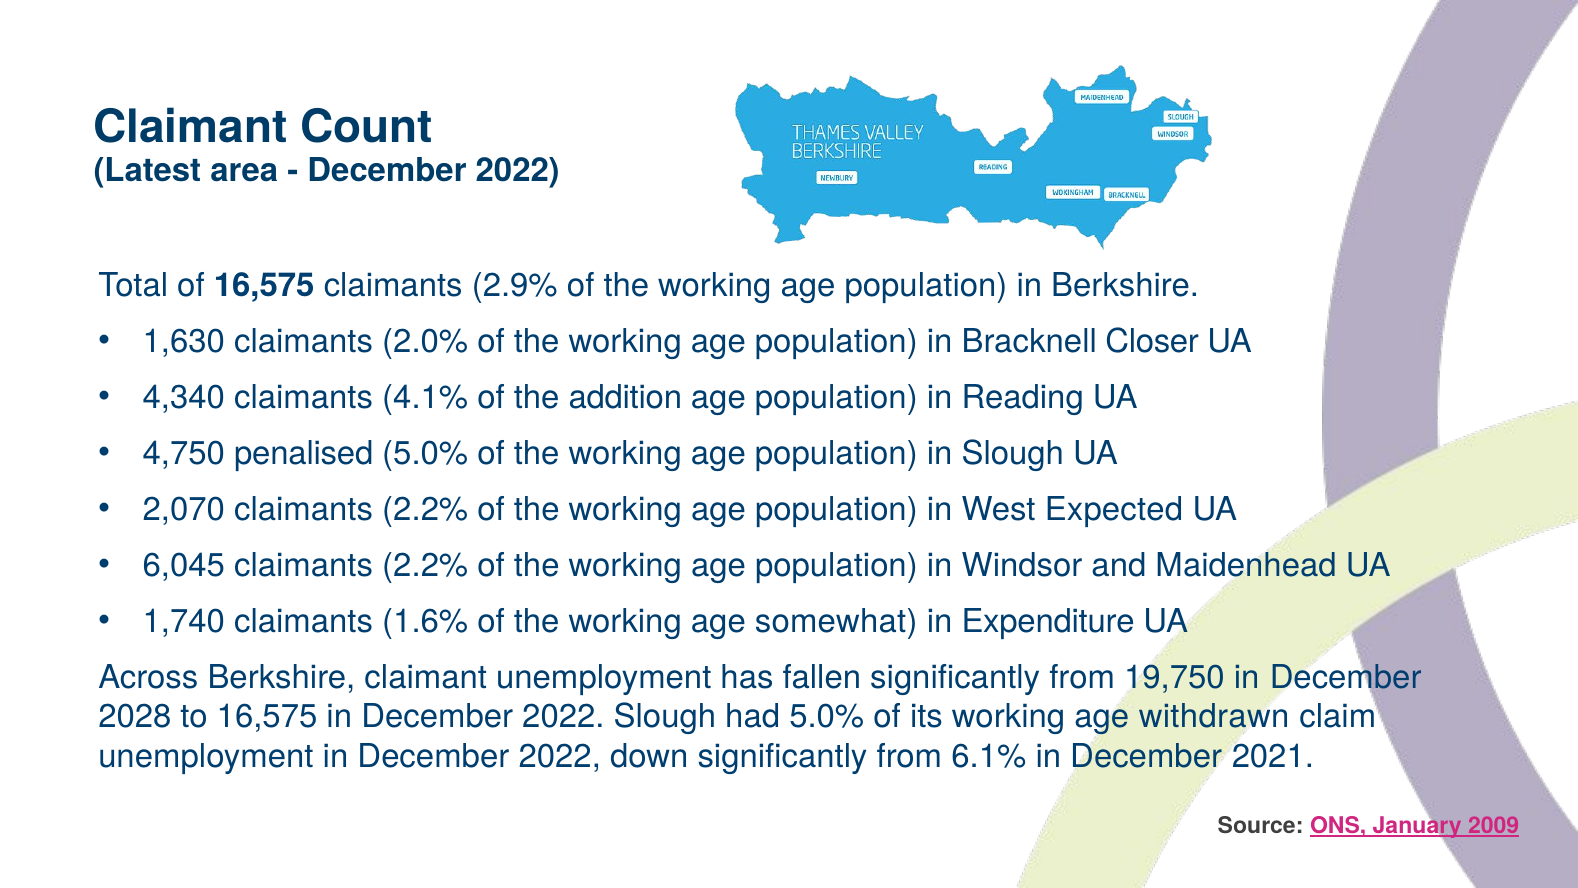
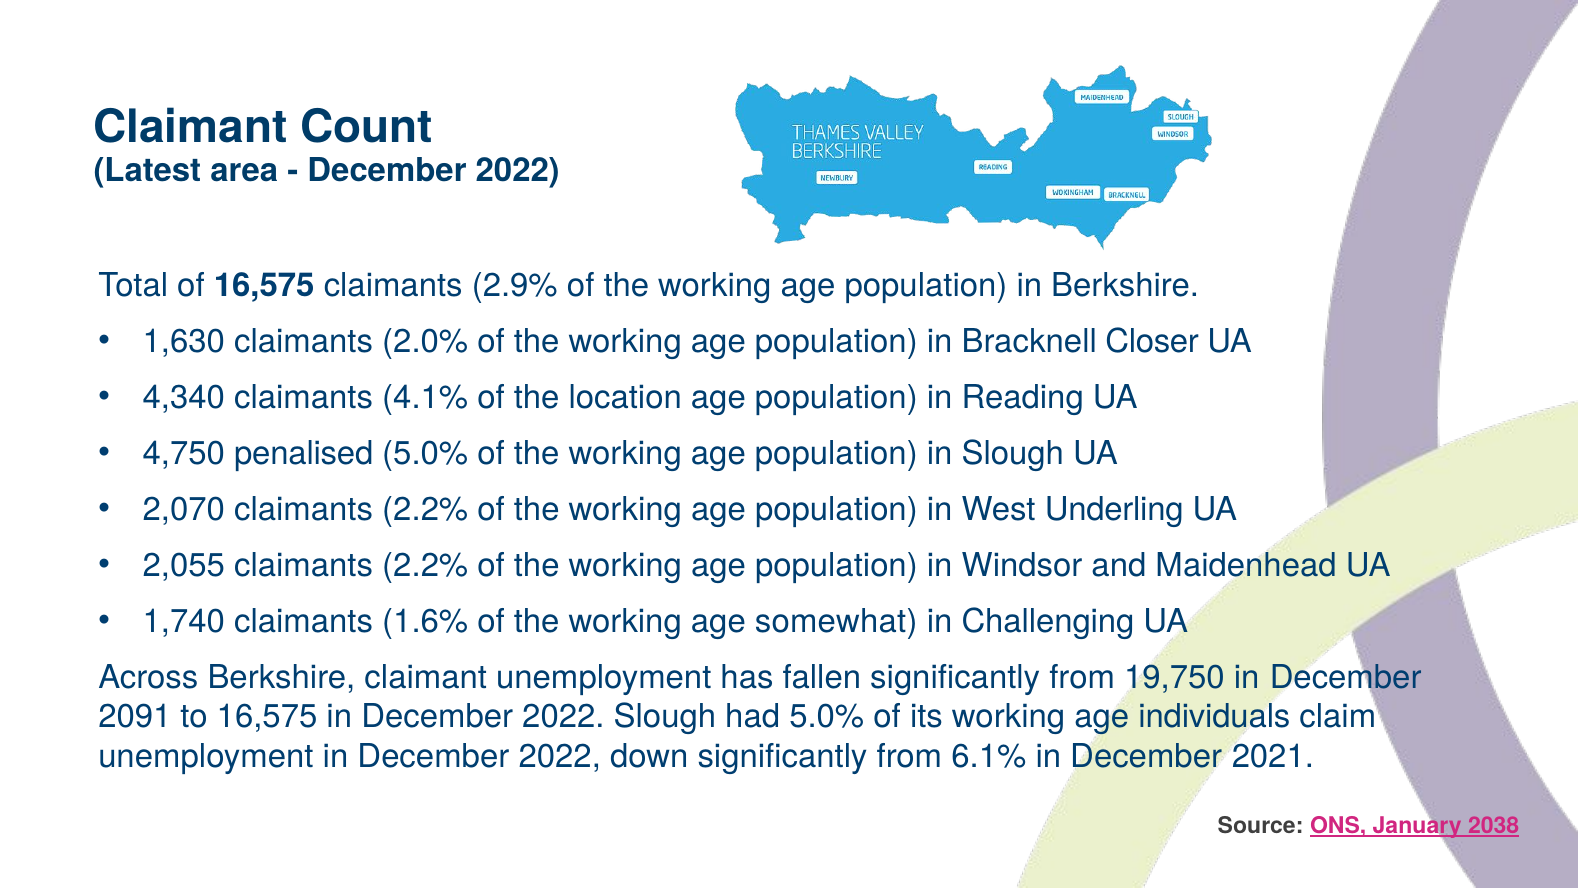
addition: addition -> location
Expected: Expected -> Underling
6,045: 6,045 -> 2,055
Expenditure: Expenditure -> Challenging
2028: 2028 -> 2091
withdrawn: withdrawn -> individuals
2009: 2009 -> 2038
